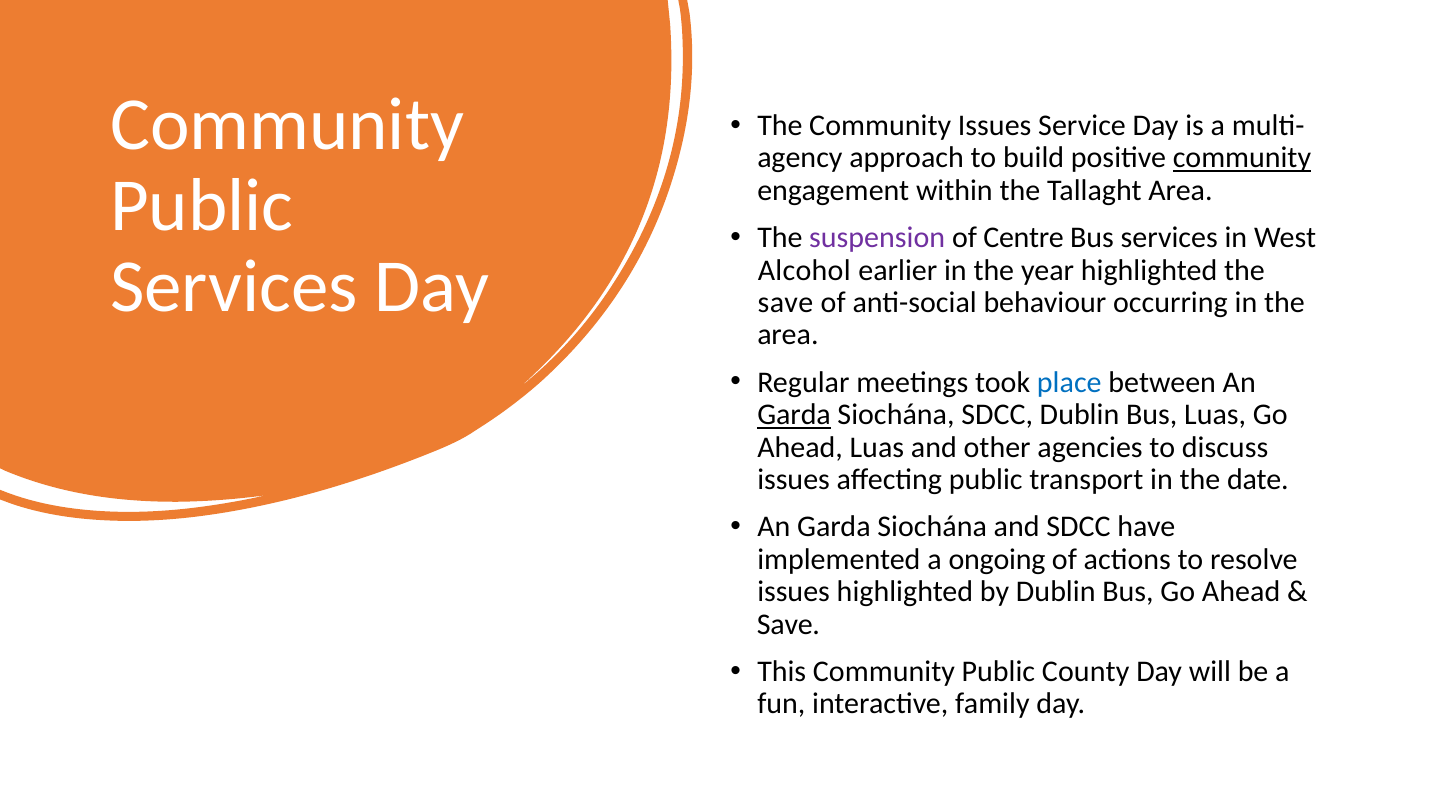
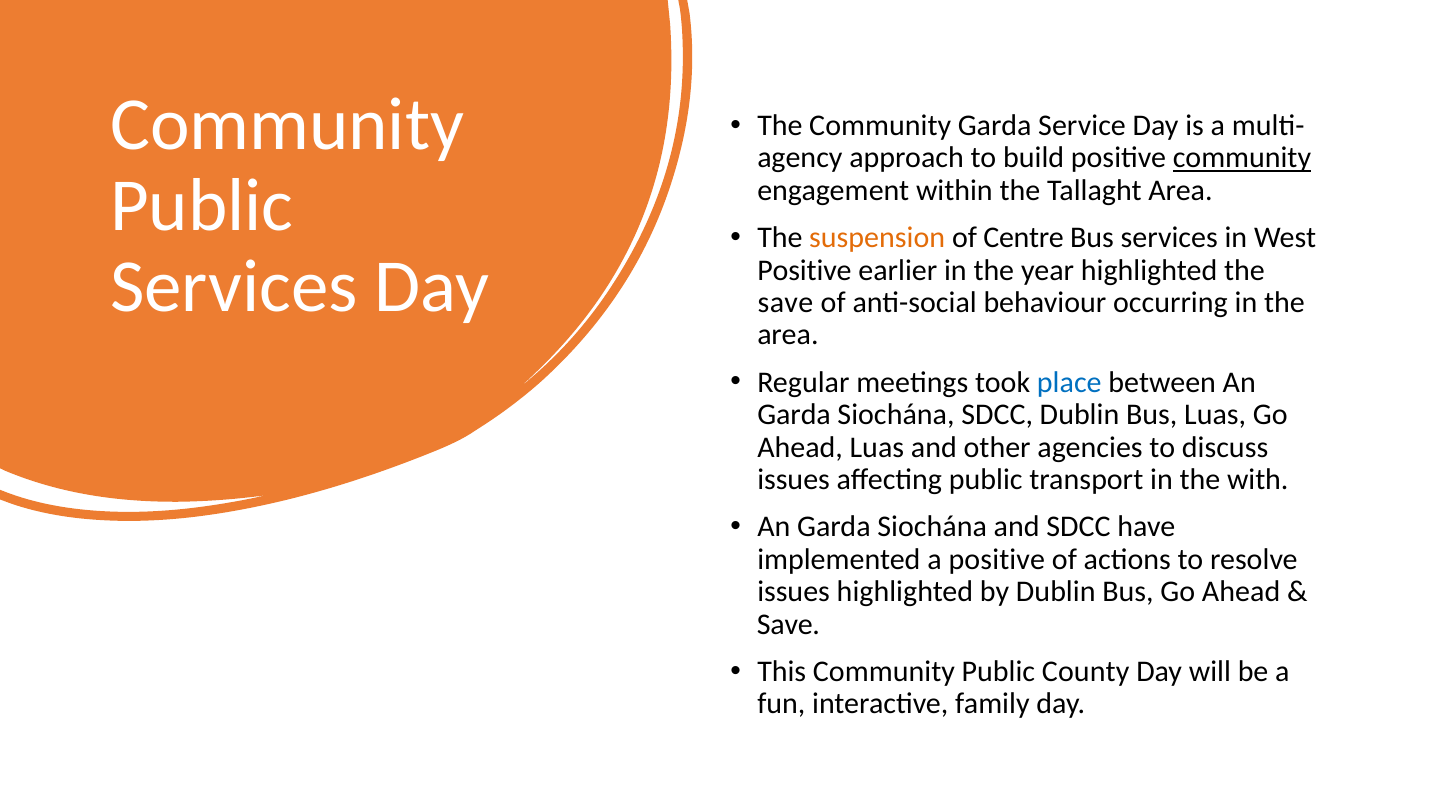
Community Issues: Issues -> Garda
suspension colour: purple -> orange
Alcohol at (804, 270): Alcohol -> Positive
Garda at (794, 415) underline: present -> none
date: date -> with
a ongoing: ongoing -> positive
